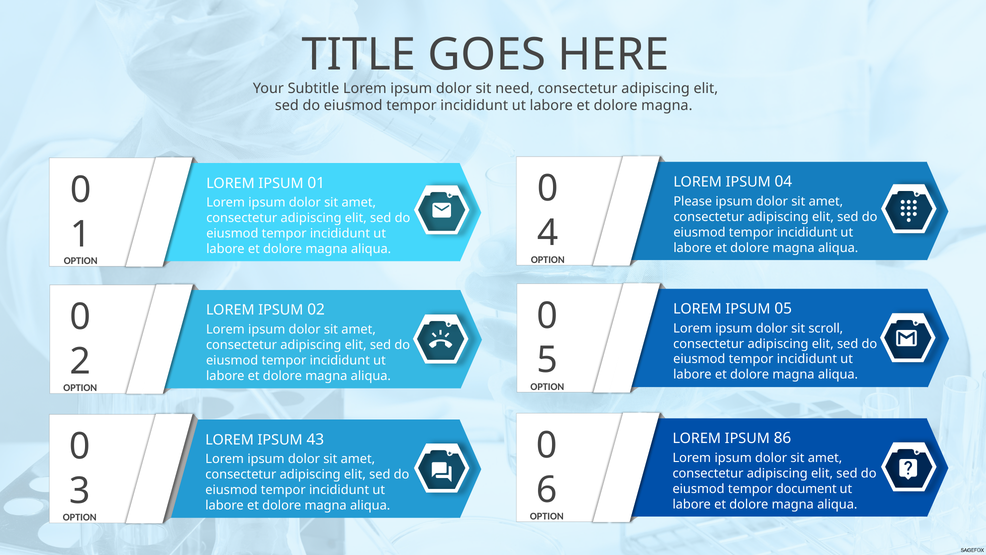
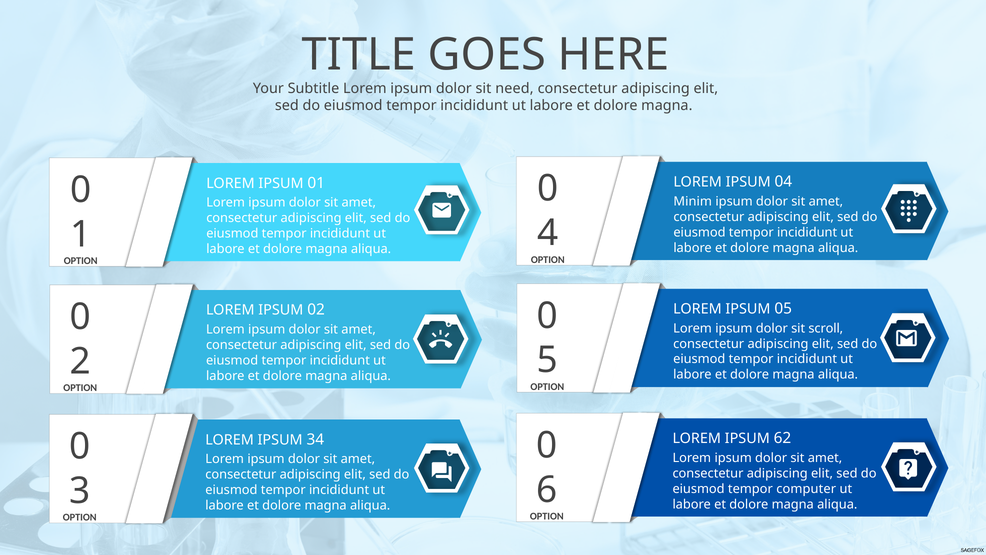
Please: Please -> Minim
86: 86 -> 62
43: 43 -> 34
document: document -> computer
